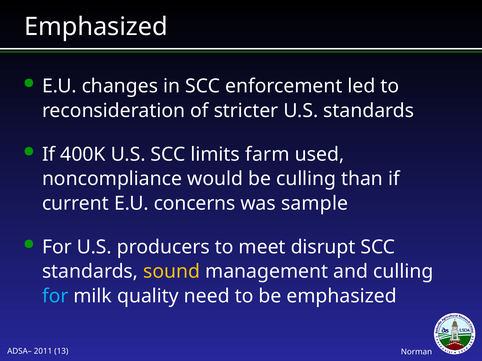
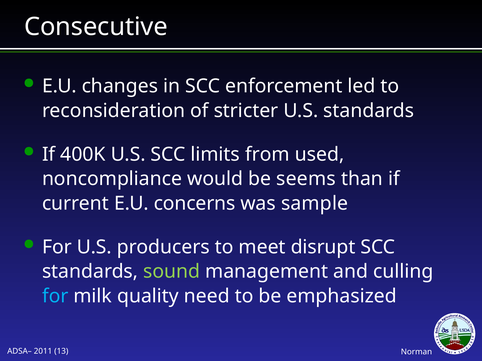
Emphasized at (96, 27): Emphasized -> Consecutive
farm: farm -> from
be culling: culling -> seems
sound colour: yellow -> light green
